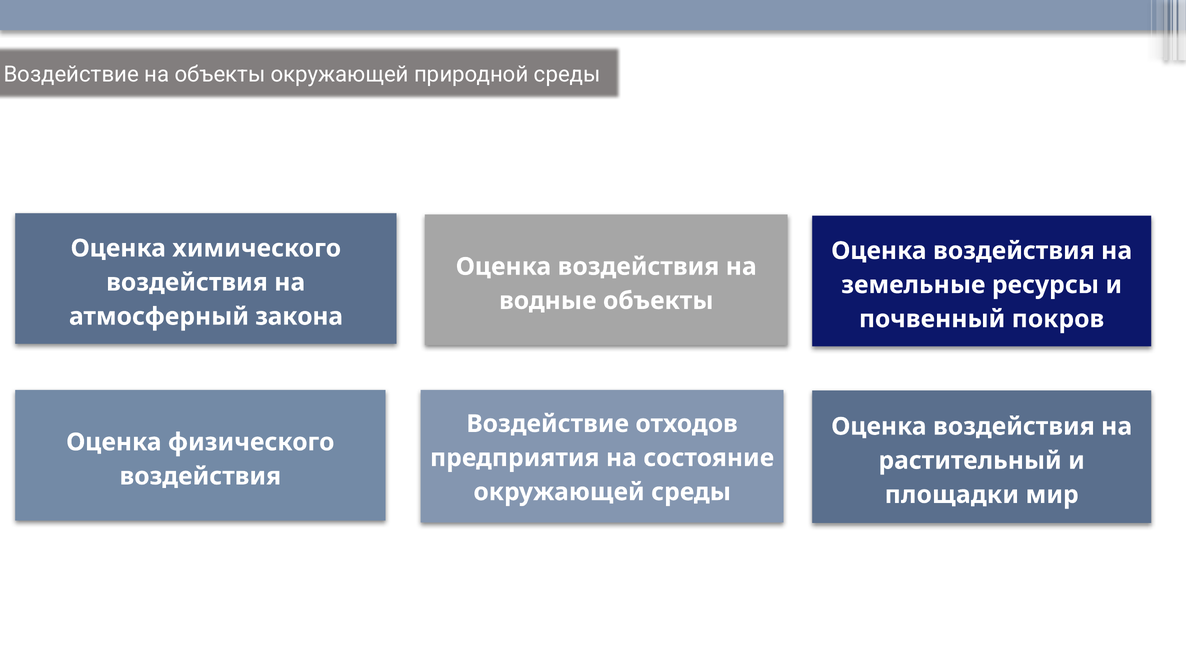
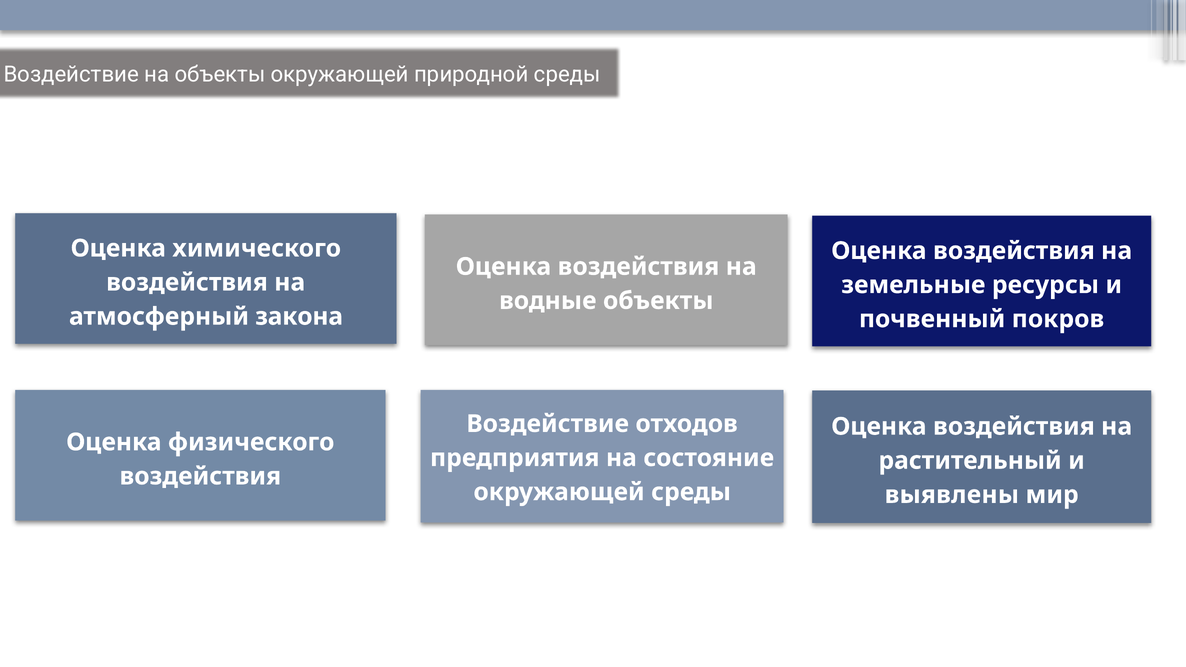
площадки: площадки -> выявлены
